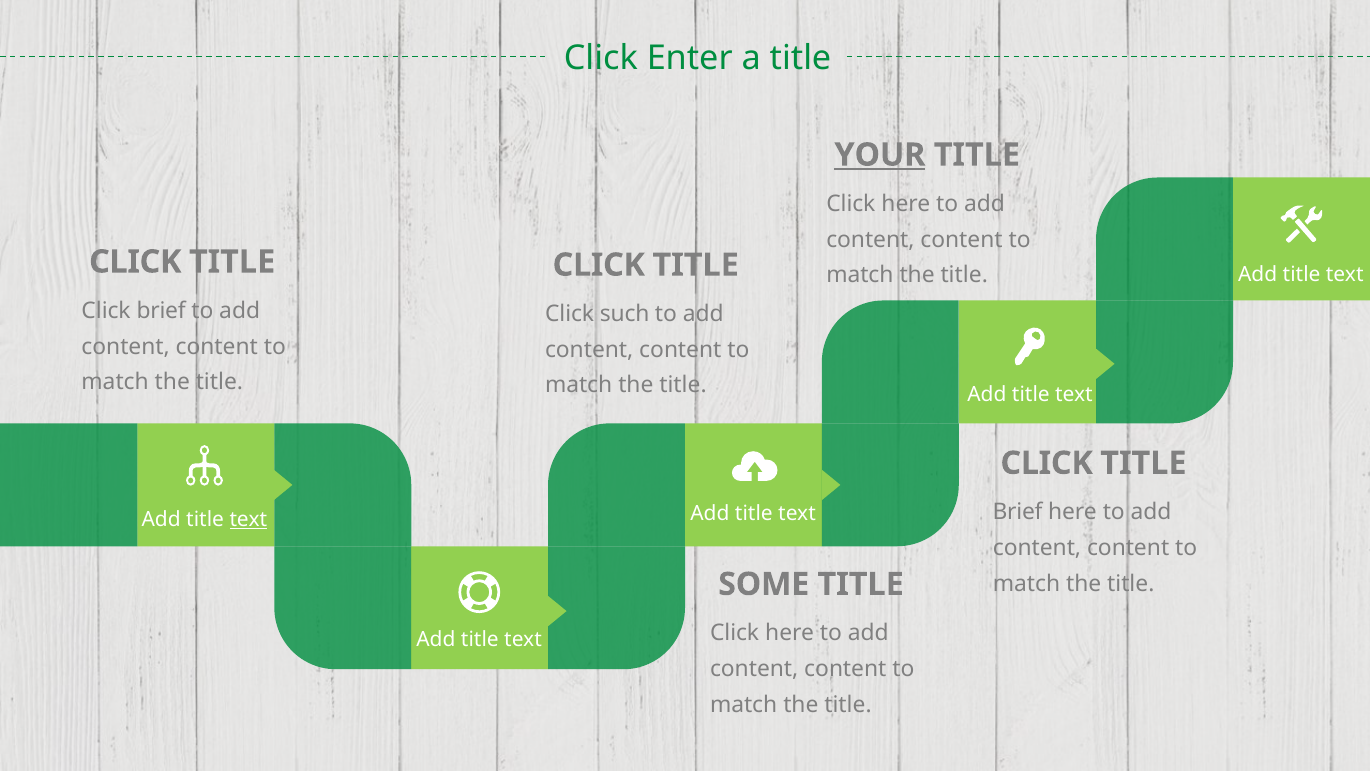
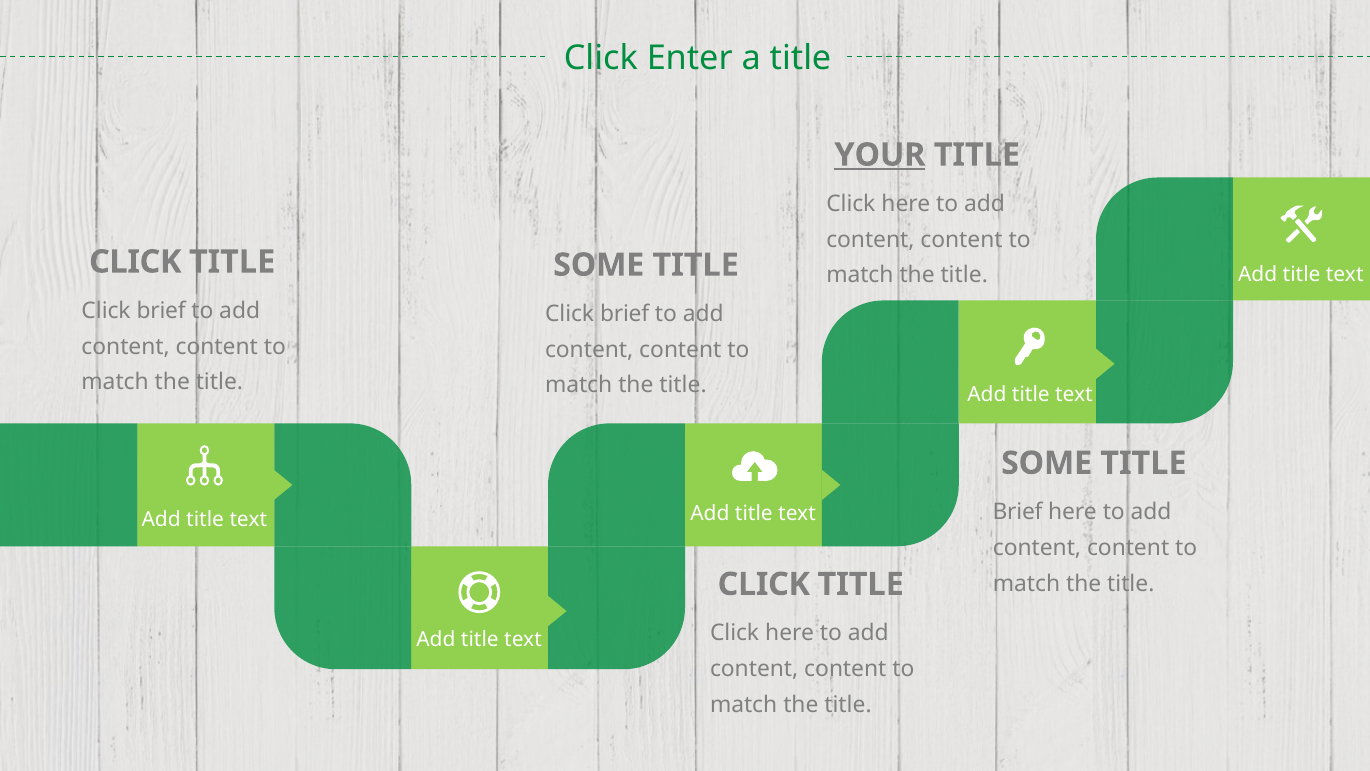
CLICK at (599, 265): CLICK -> SOME
such at (625, 314): such -> brief
CLICK at (1047, 463): CLICK -> SOME
text at (248, 519) underline: present -> none
SOME at (764, 584): SOME -> CLICK
